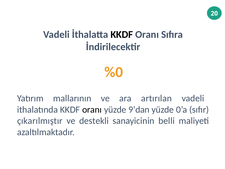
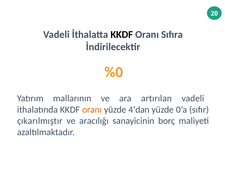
oranı at (92, 109) colour: black -> orange
9’dan: 9’dan -> 4’dan
destekli: destekli -> aracılığı
belli: belli -> borç
